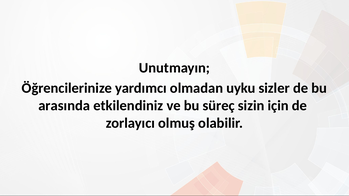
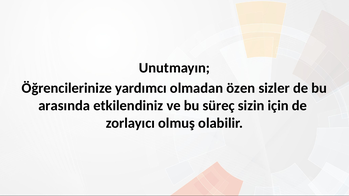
uyku: uyku -> özen
